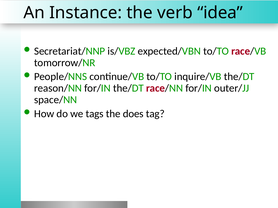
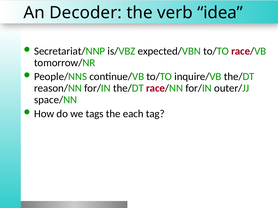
Instance: Instance -> Decoder
does: does -> each
